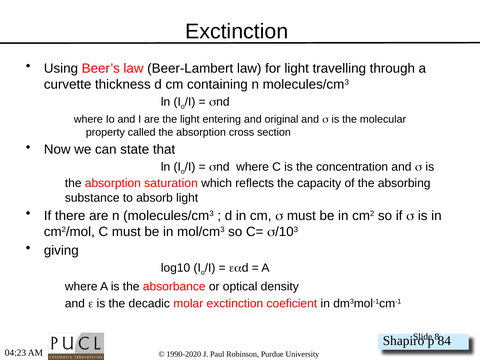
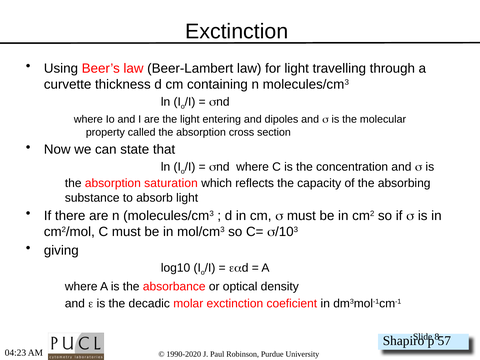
original: original -> dipoles
84: 84 -> 57
